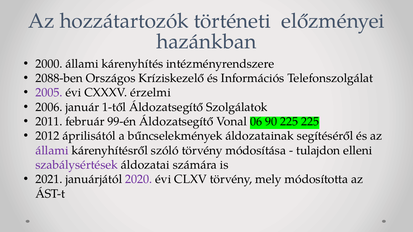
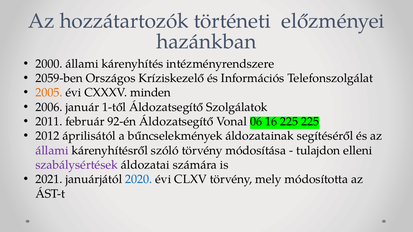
2088-ben: 2088-ben -> 2059-ben
2005 colour: purple -> orange
érzelmi: érzelmi -> minden
99-én: 99-én -> 92-én
90: 90 -> 16
2020 colour: purple -> blue
